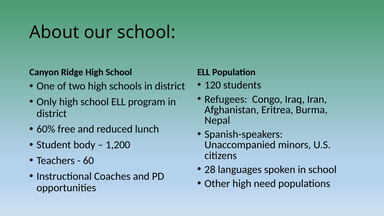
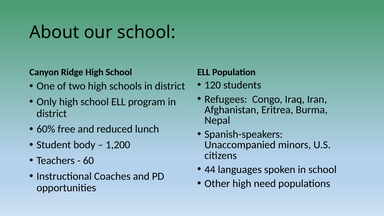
28: 28 -> 44
